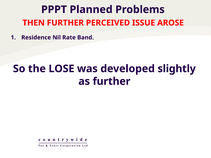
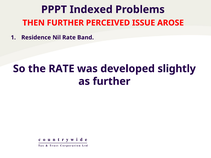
Planned: Planned -> Indexed
the LOSE: LOSE -> RATE
